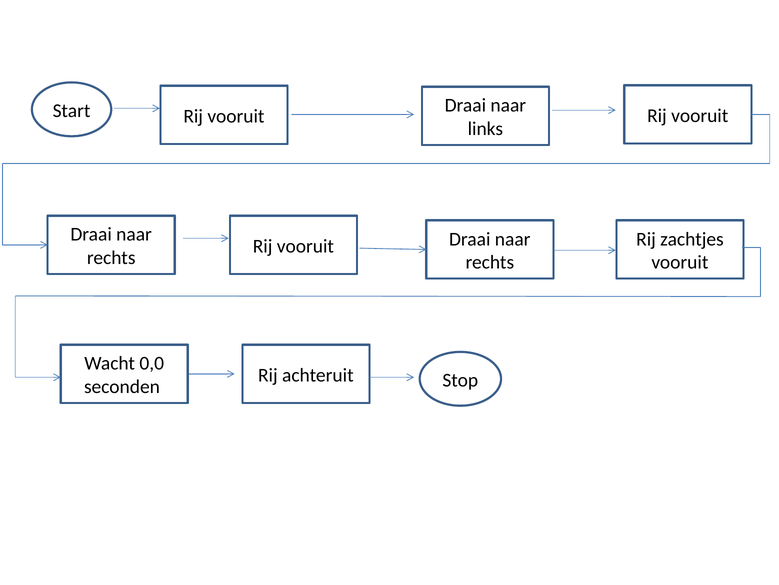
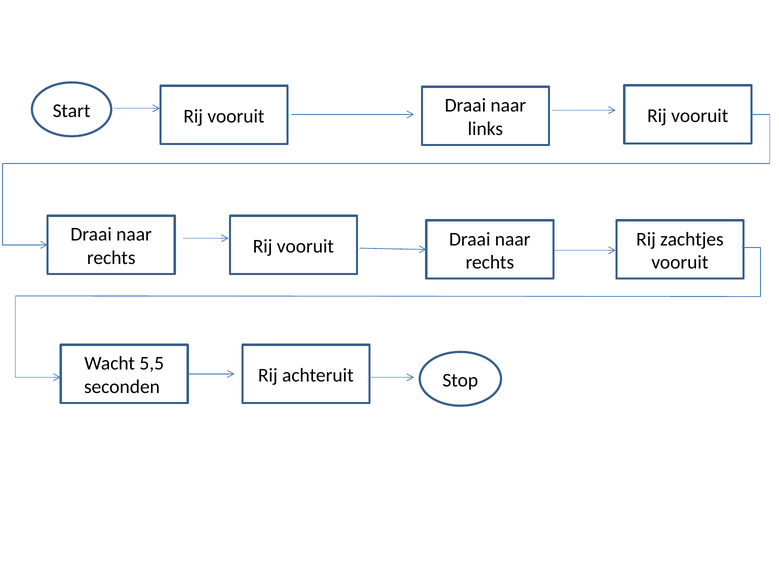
0,0: 0,0 -> 5,5
